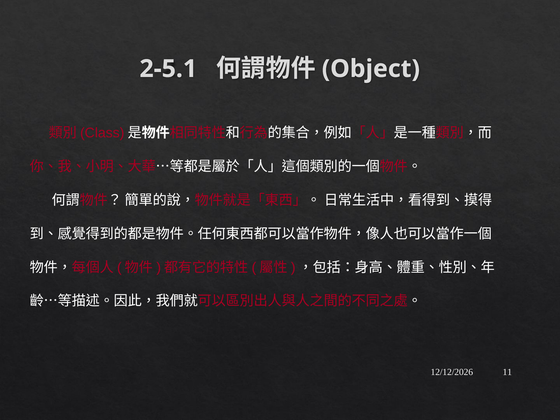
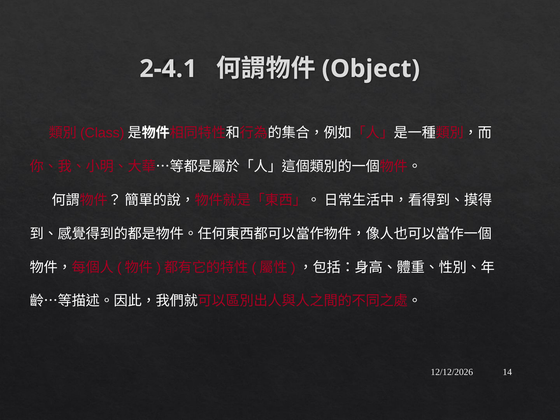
2-5.1: 2-5.1 -> 2-4.1
11: 11 -> 14
